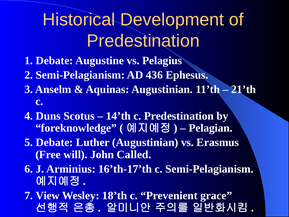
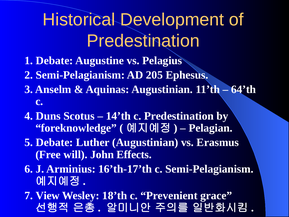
436: 436 -> 205
21’th: 21’th -> 64’th
Called: Called -> Effects
